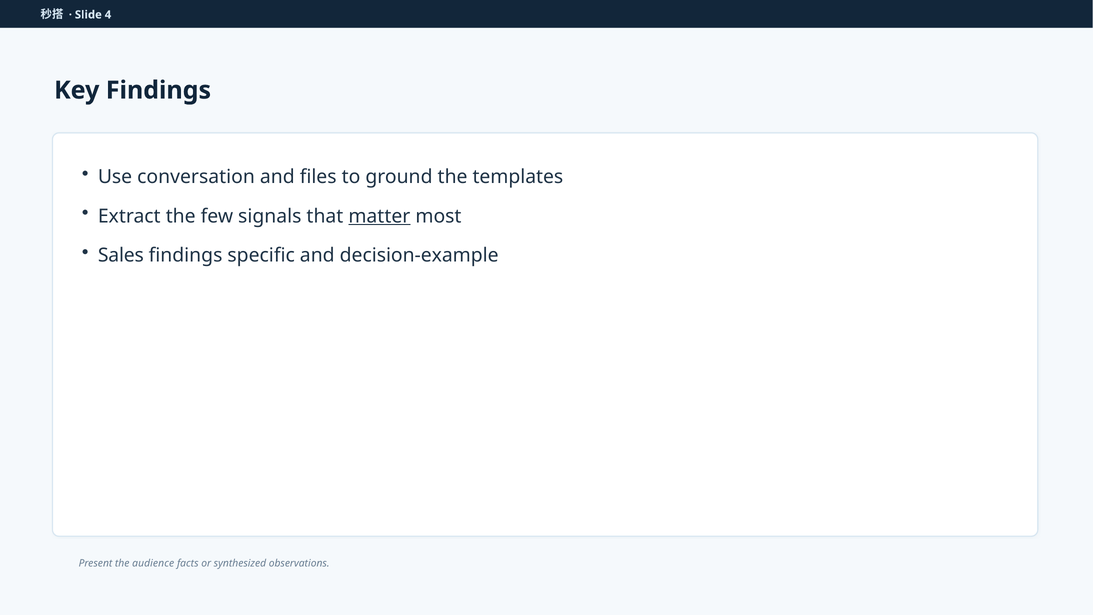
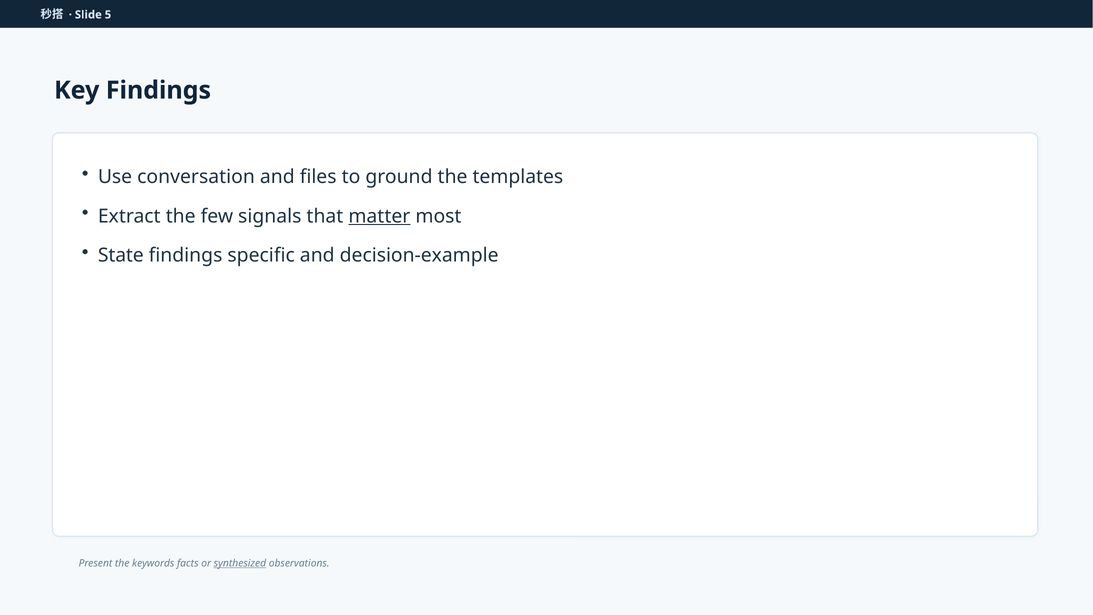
4: 4 -> 5
Sales: Sales -> State
audience: audience -> keywords
synthesized underline: none -> present
